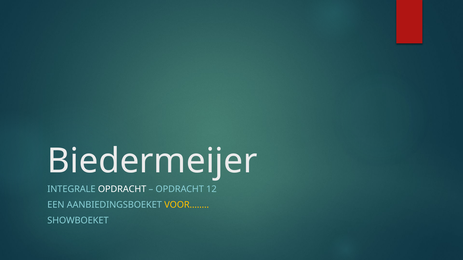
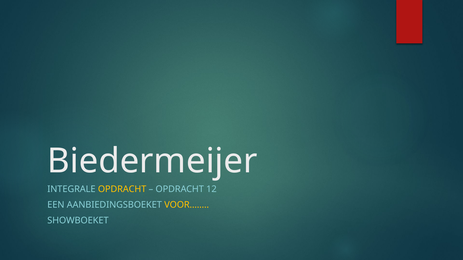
OPDRACHT at (122, 189) colour: white -> yellow
